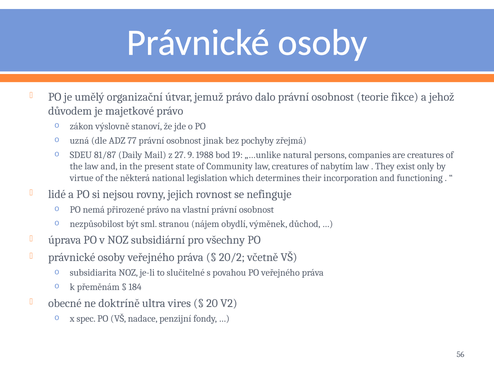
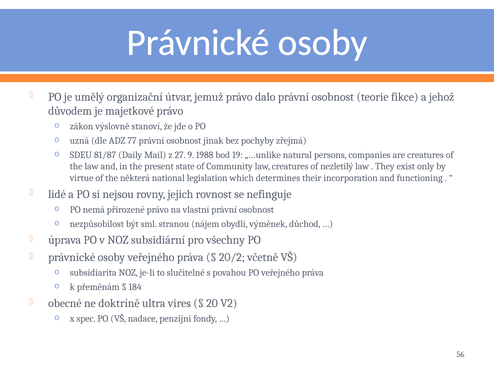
nabytím: nabytím -> nezletilý
